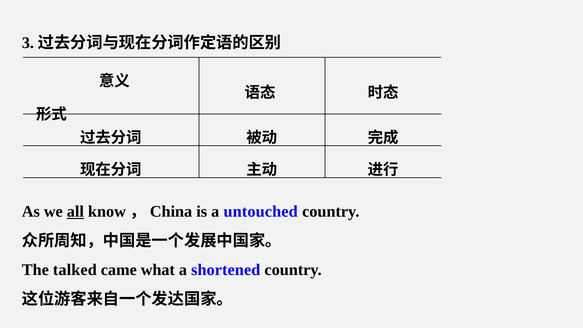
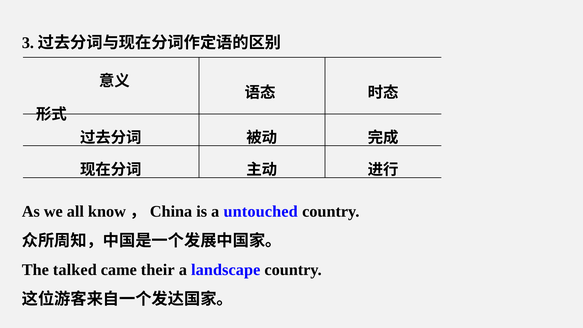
all underline: present -> none
what: what -> their
shortened: shortened -> landscape
